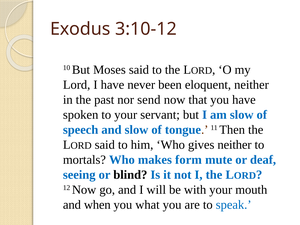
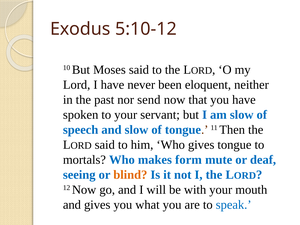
3:10-12: 3:10-12 -> 5:10-12
gives neither: neither -> tongue
blind colour: black -> orange
and when: when -> gives
